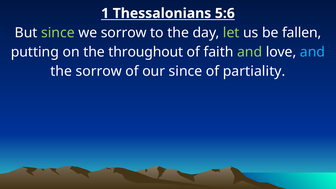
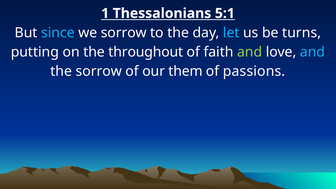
5:6: 5:6 -> 5:1
since at (58, 33) colour: light green -> light blue
let colour: light green -> light blue
fallen: fallen -> turns
our since: since -> them
partiality: partiality -> passions
